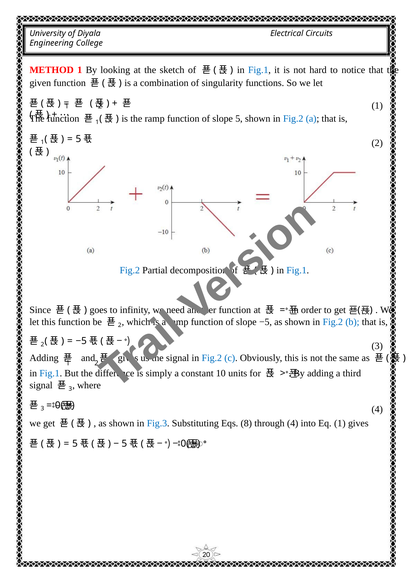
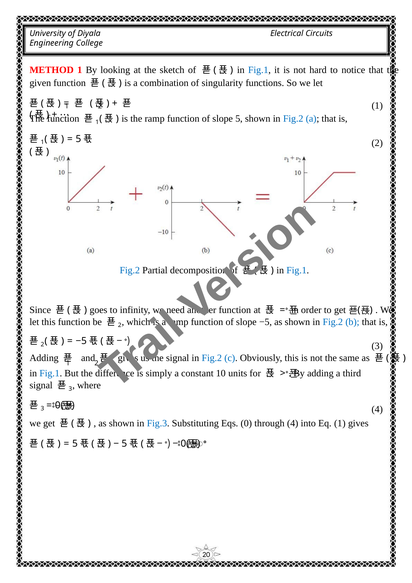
8: 8 -> 0
